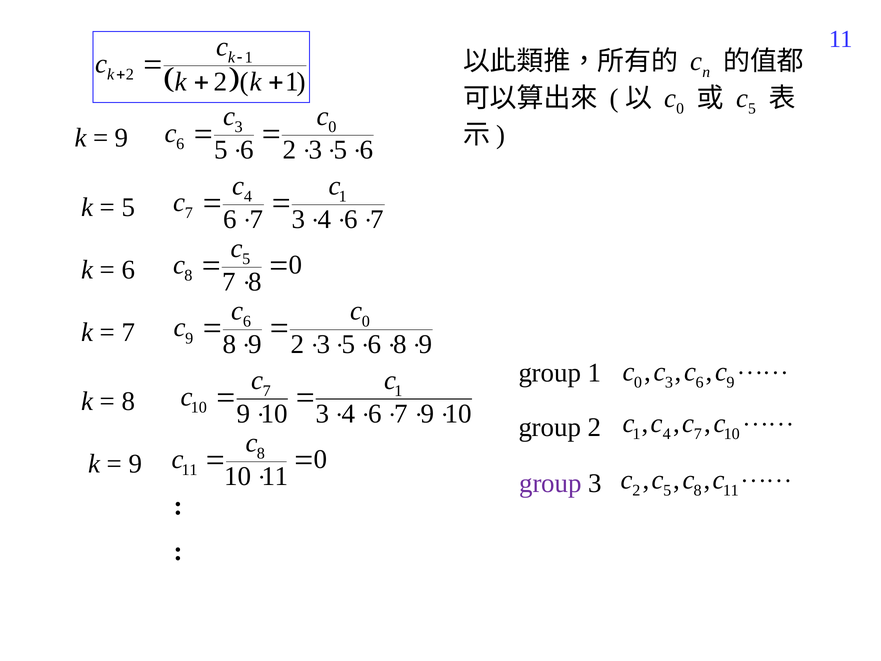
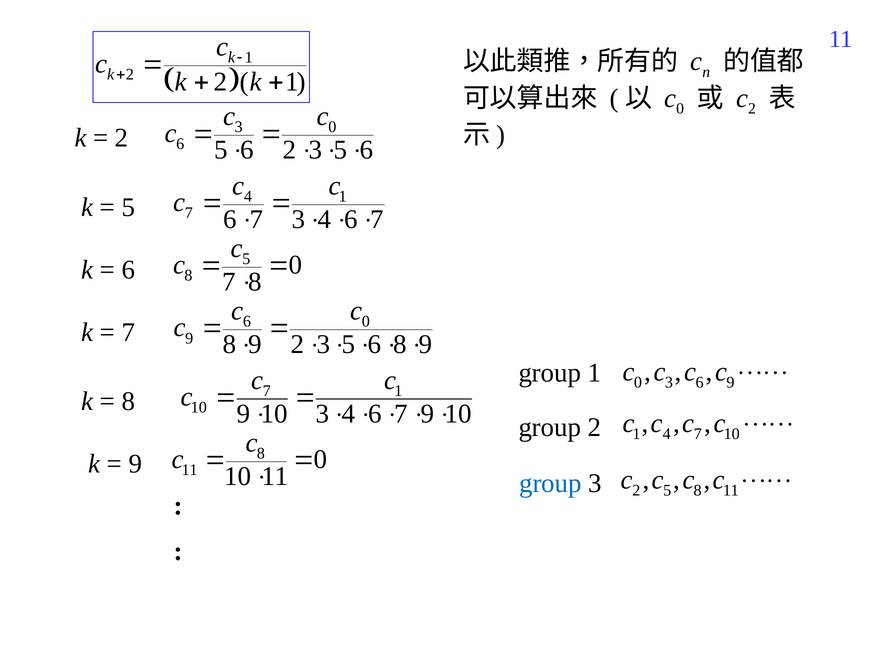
5 at (752, 109): 5 -> 2
9 at (122, 138): 9 -> 2
group at (550, 483) colour: purple -> blue
